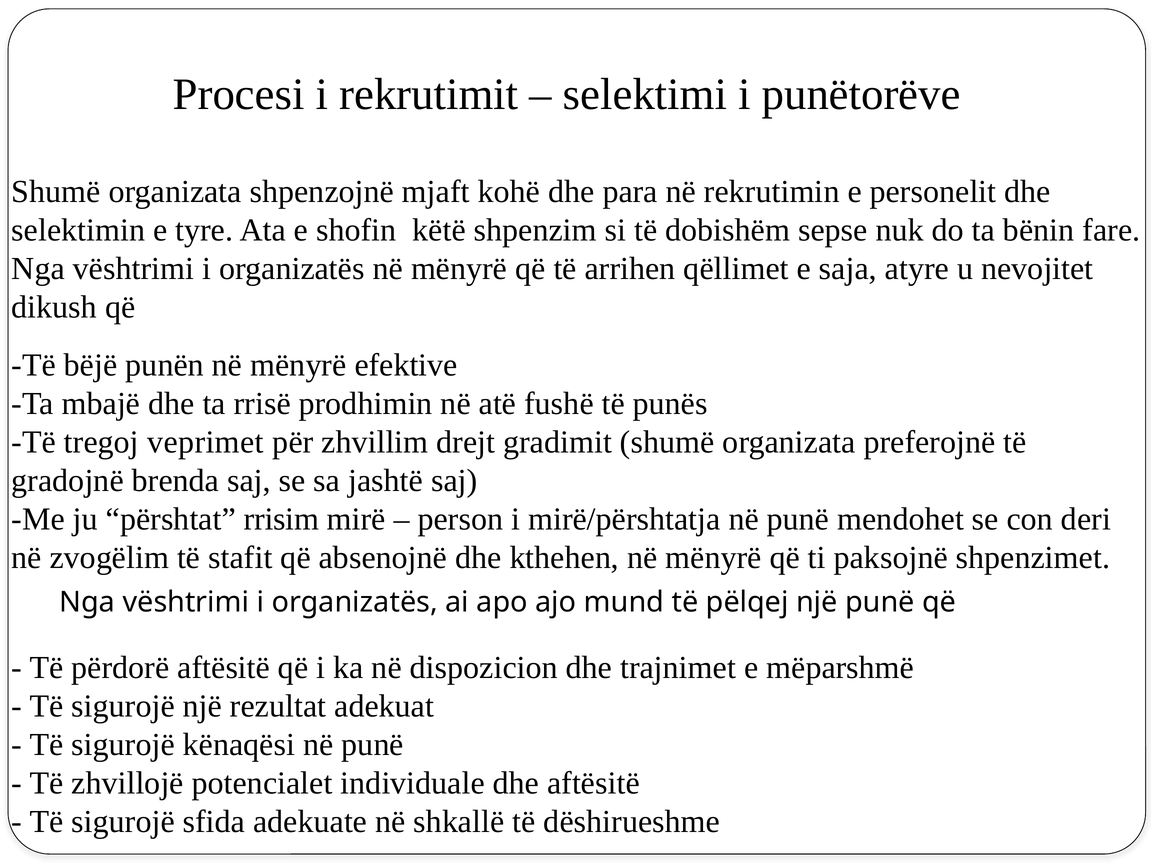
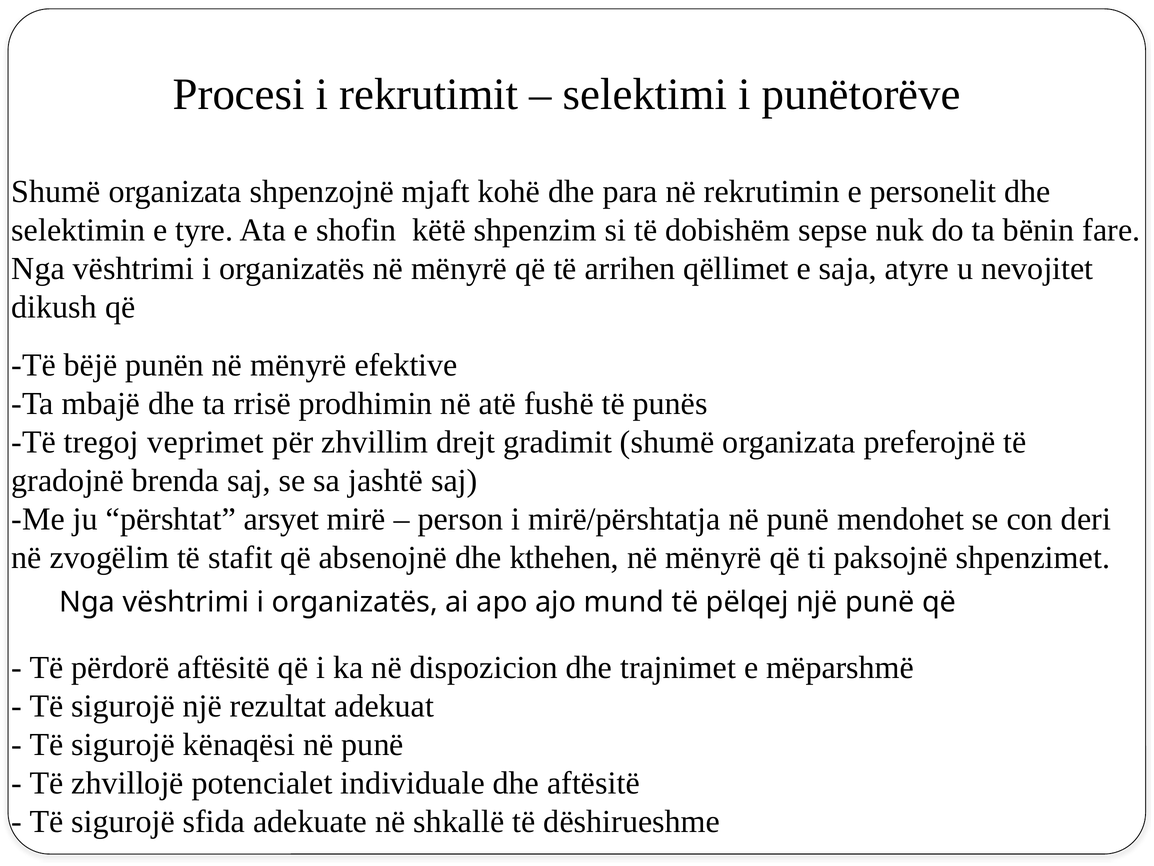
rrisim: rrisim -> arsyet
